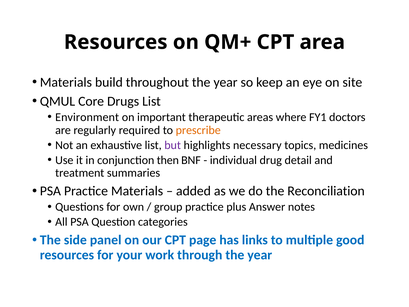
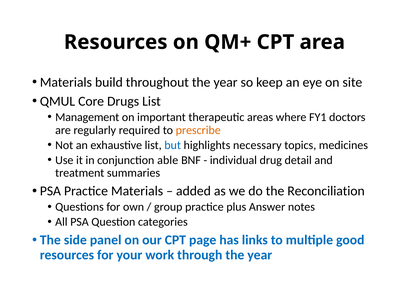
Environment: Environment -> Management
but colour: purple -> blue
then: then -> able
